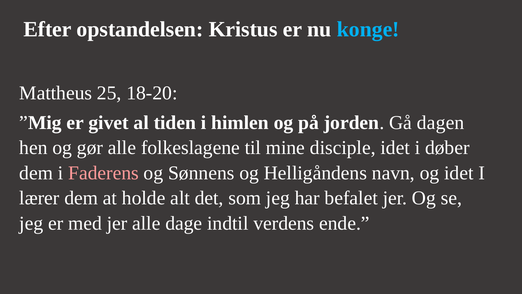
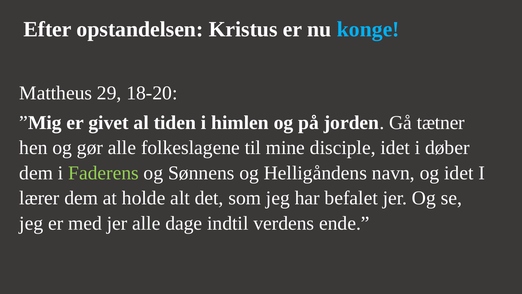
25: 25 -> 29
dagen: dagen -> tætner
Faderens colour: pink -> light green
